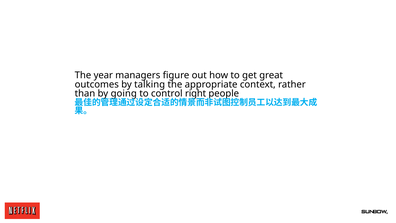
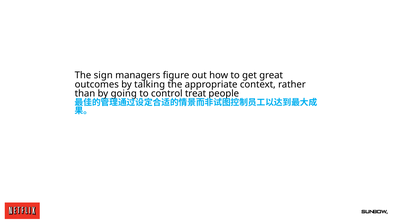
year: year -> sign
right: right -> treat
